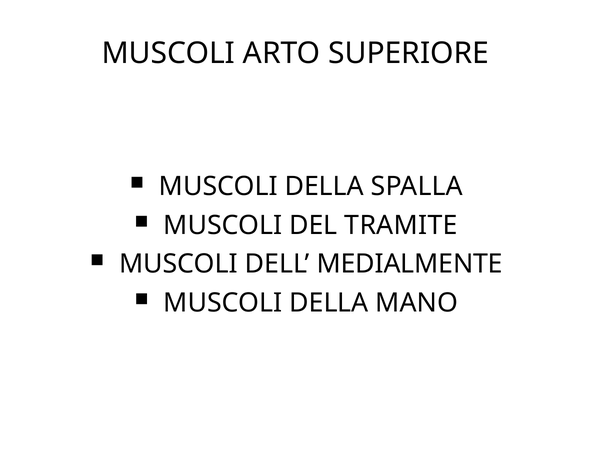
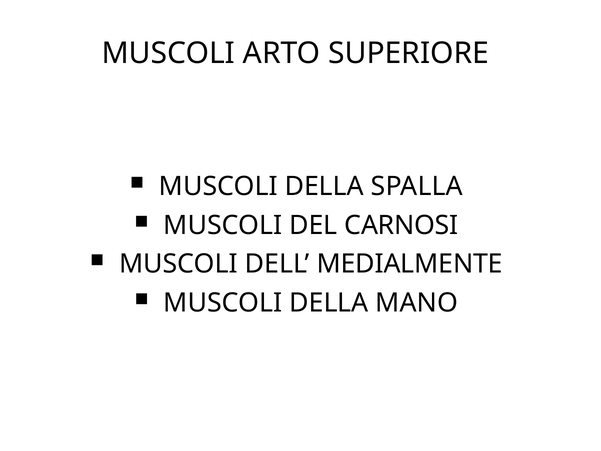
TRAMITE: TRAMITE -> CARNOSI
